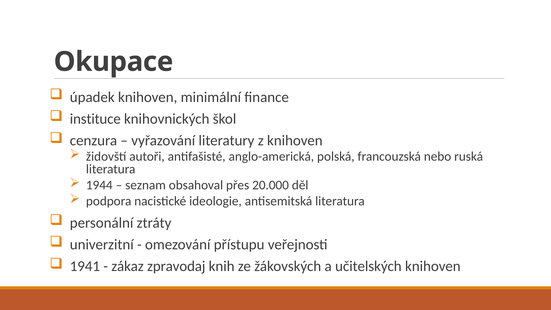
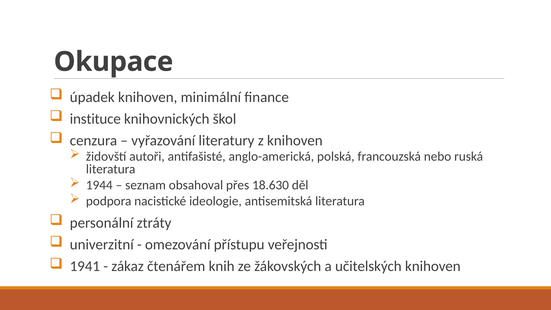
20.000: 20.000 -> 18.630
zpravodaj: zpravodaj -> čtenářem
